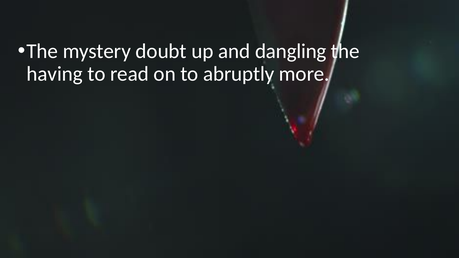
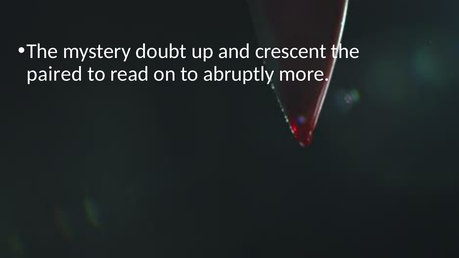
dangling: dangling -> crescent
having: having -> paired
